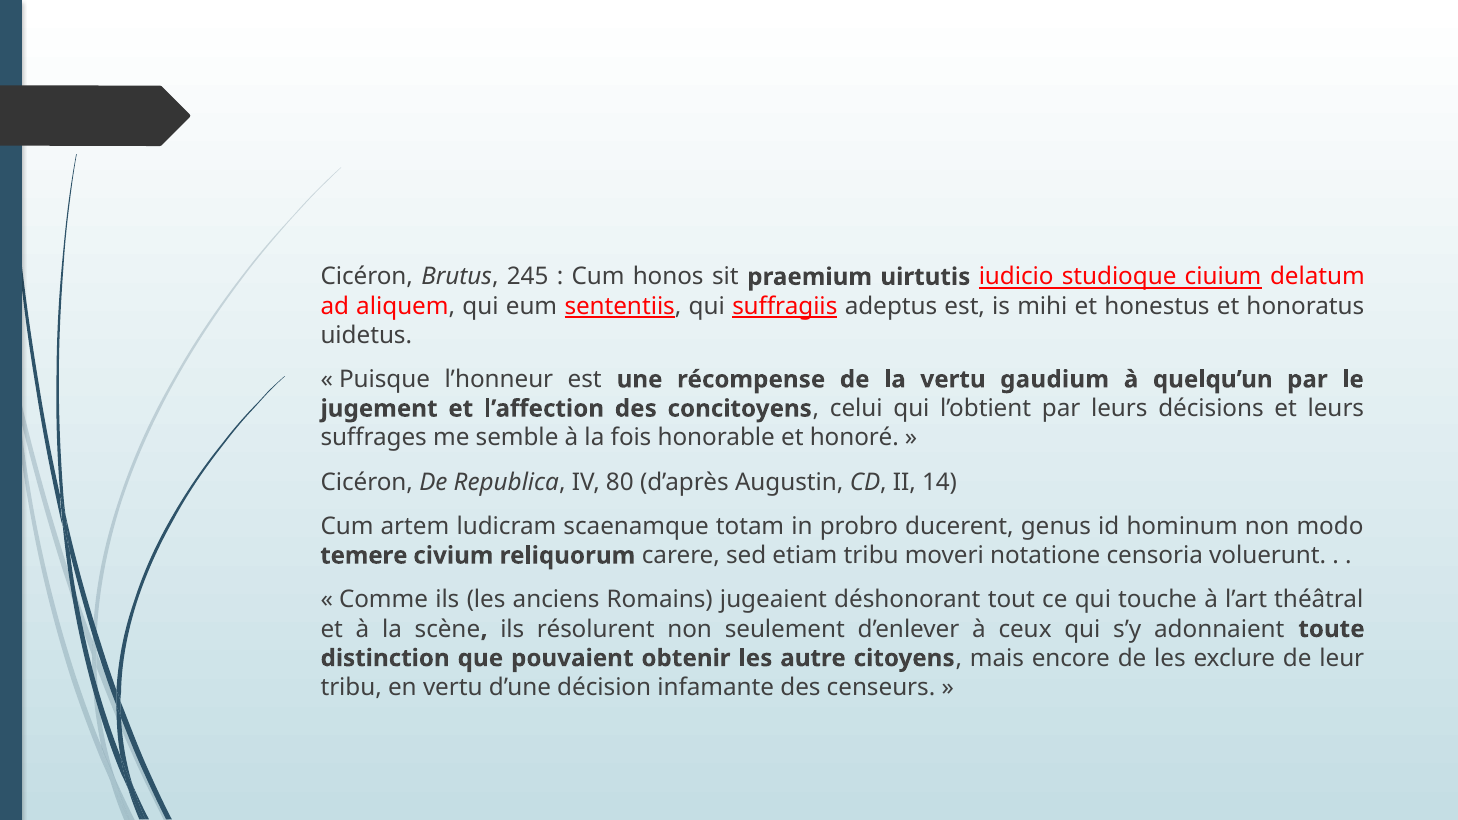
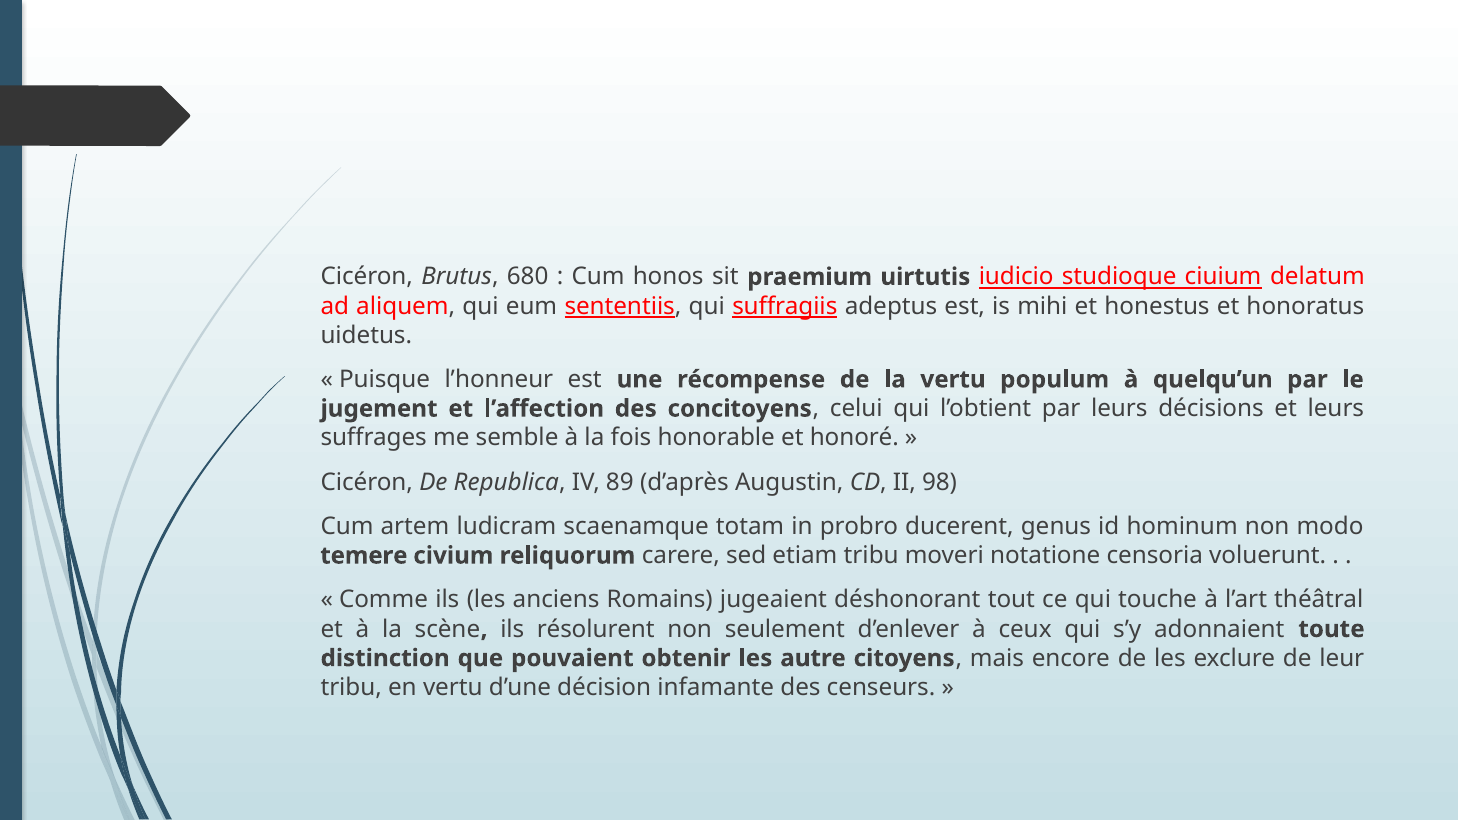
245: 245 -> 680
gaudium: gaudium -> populum
80: 80 -> 89
14: 14 -> 98
